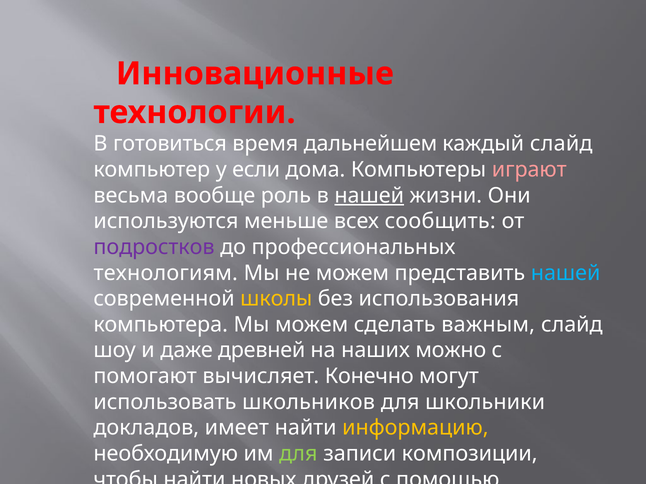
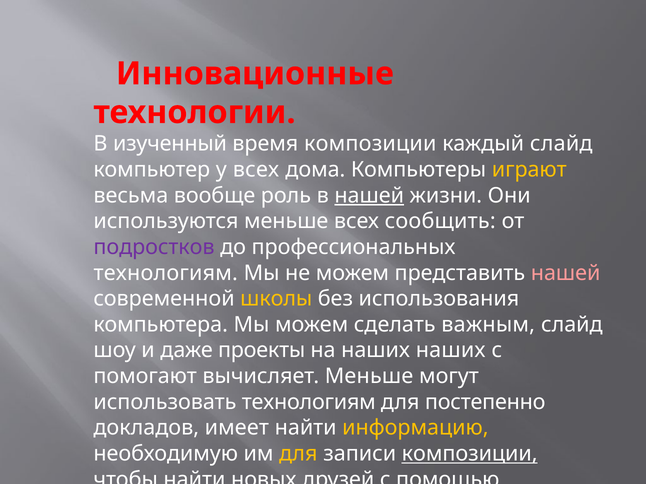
готовиться: готовиться -> изученный
время дальнейшем: дальнейшем -> композиции
у если: если -> всех
играют colour: pink -> yellow
нашей at (566, 273) colour: light blue -> pink
древней: древней -> проекты
наших можно: можно -> наших
вычисляет Конечно: Конечно -> Меньше
использовать школьников: школьников -> технологиям
школьники: школьники -> постепенно
для at (298, 454) colour: light green -> yellow
композиции at (470, 454) underline: none -> present
